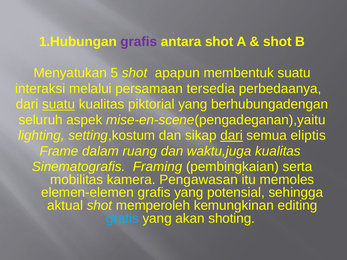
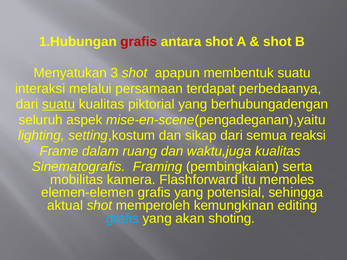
grafis at (139, 42) colour: purple -> red
5: 5 -> 3
tersedia: tersedia -> terdapat
dari at (232, 136) underline: present -> none
eliptis: eliptis -> reaksi
Pengawasan: Pengawasan -> Flashforward
